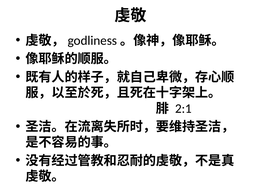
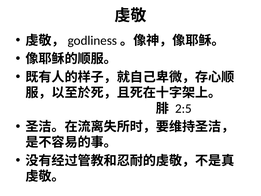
2:1: 2:1 -> 2:5
